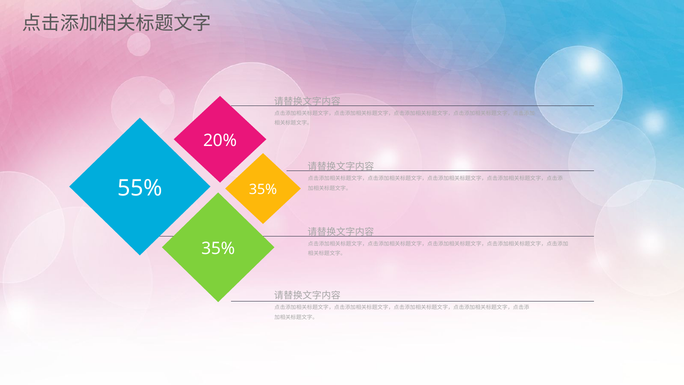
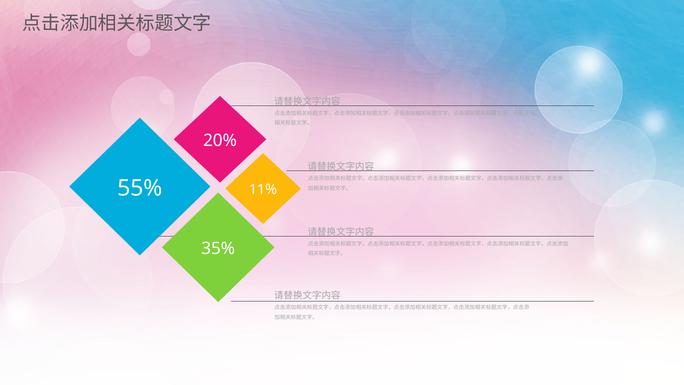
55% 35%: 35% -> 11%
